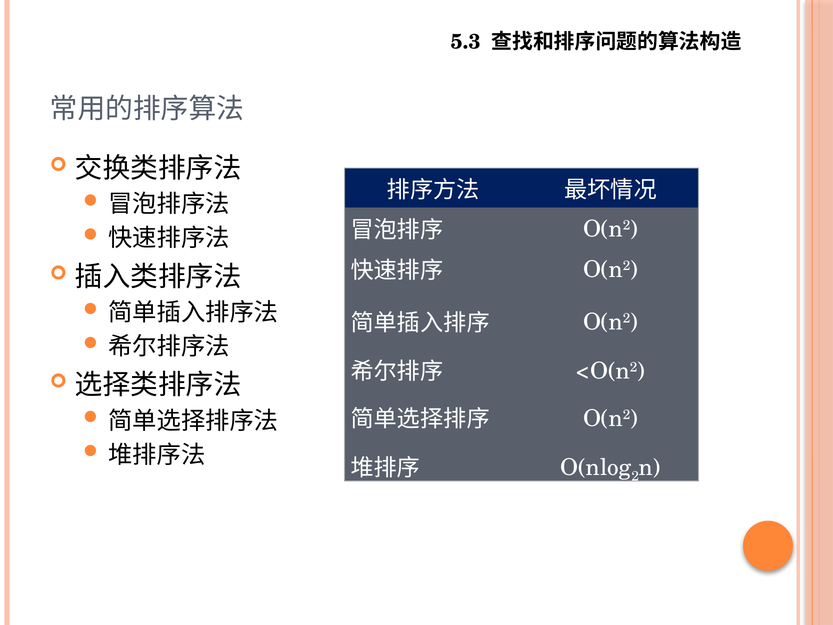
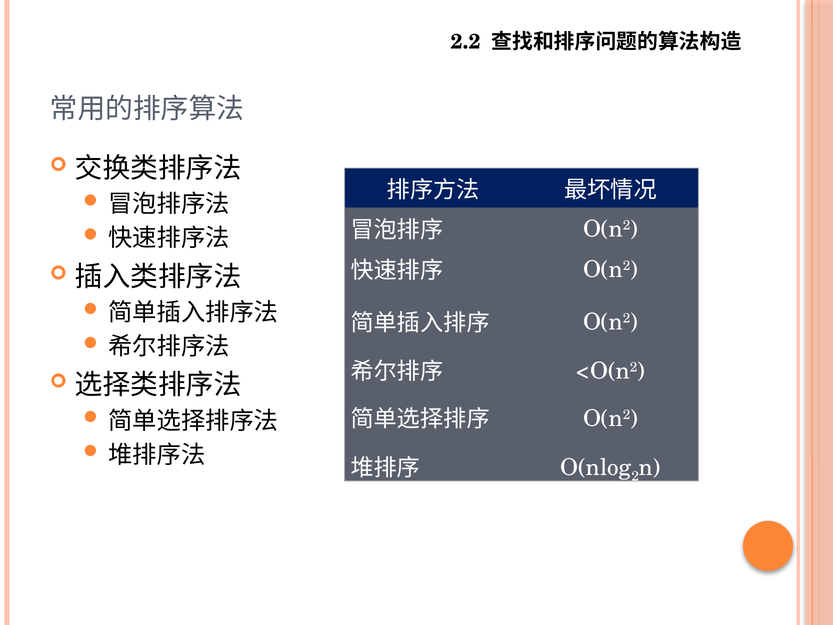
5.3: 5.3 -> 2.2
